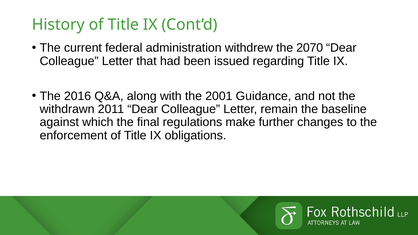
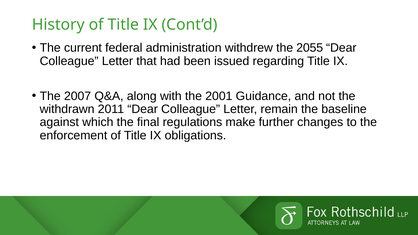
2070: 2070 -> 2055
2016: 2016 -> 2007
